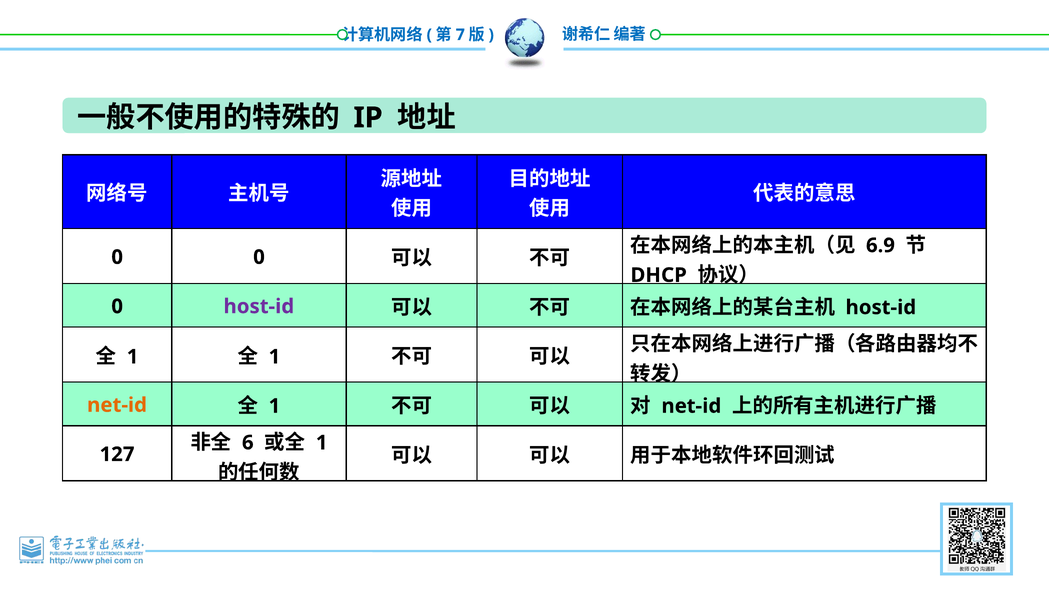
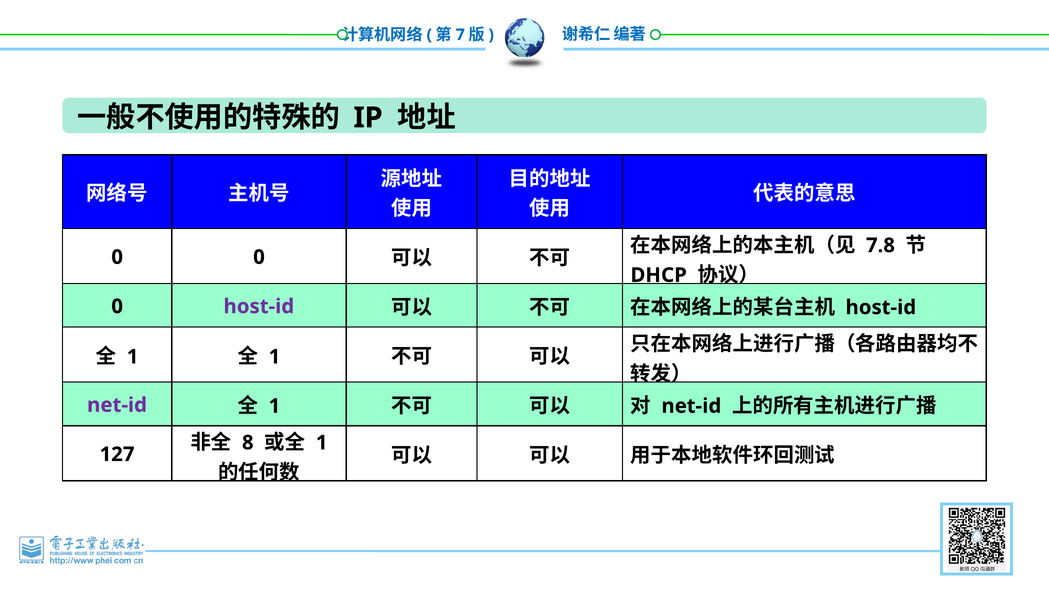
6.9: 6.9 -> 7.8
net-id at (117, 405) colour: orange -> purple
6: 6 -> 8
